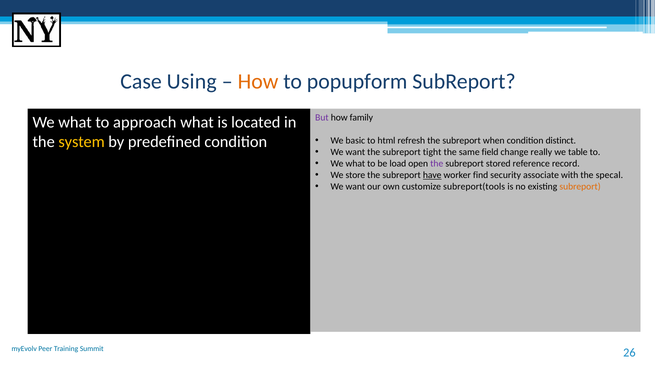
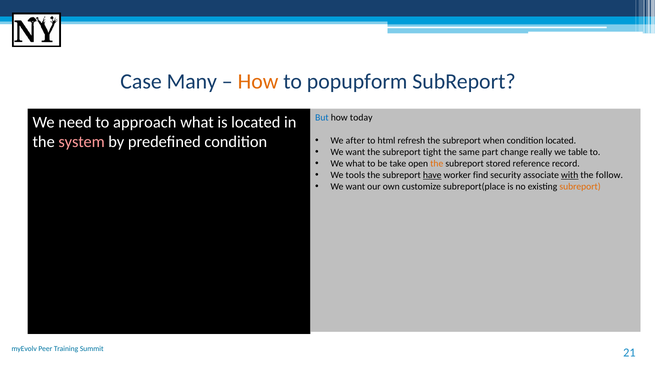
Using: Using -> Many
But colour: purple -> blue
family: family -> today
what at (75, 122): what -> need
system colour: yellow -> pink
basic: basic -> after
condition distinct: distinct -> located
field: field -> part
load: load -> take
the at (437, 163) colour: purple -> orange
store: store -> tools
with underline: none -> present
specal: specal -> follow
subreport(tools: subreport(tools -> subreport(place
26: 26 -> 21
